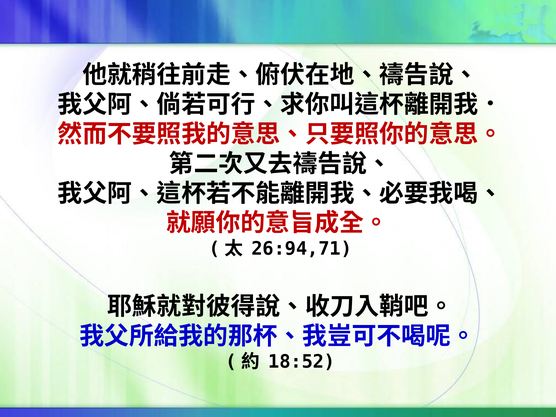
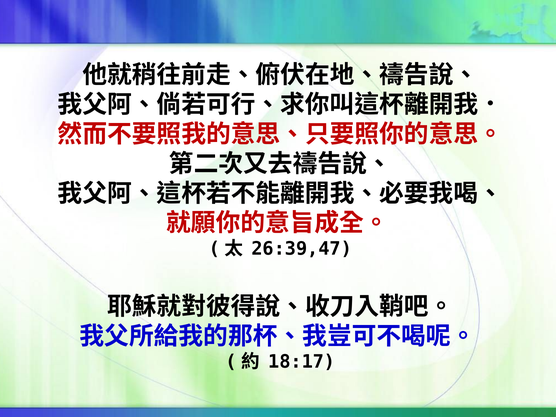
26:94,71: 26:94,71 -> 26:39,47
18:52: 18:52 -> 18:17
